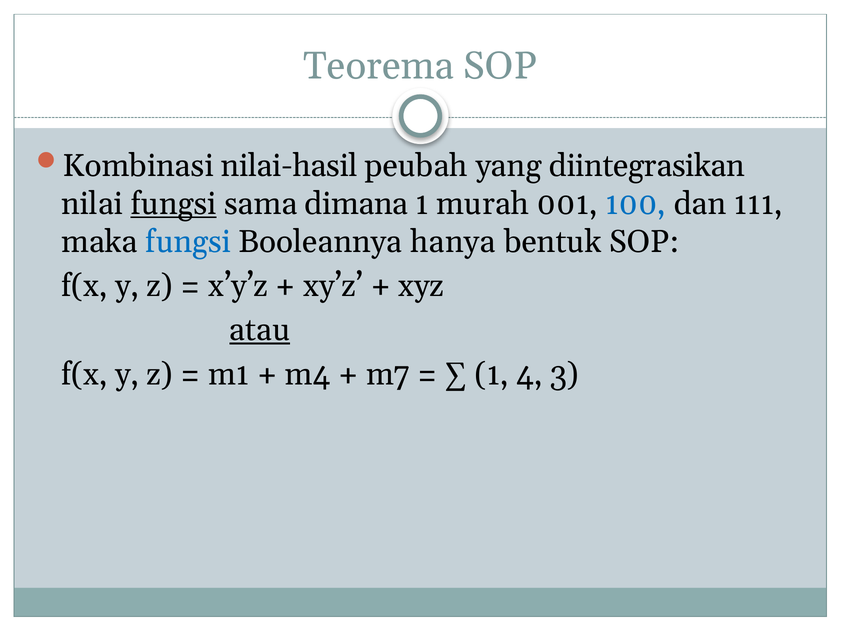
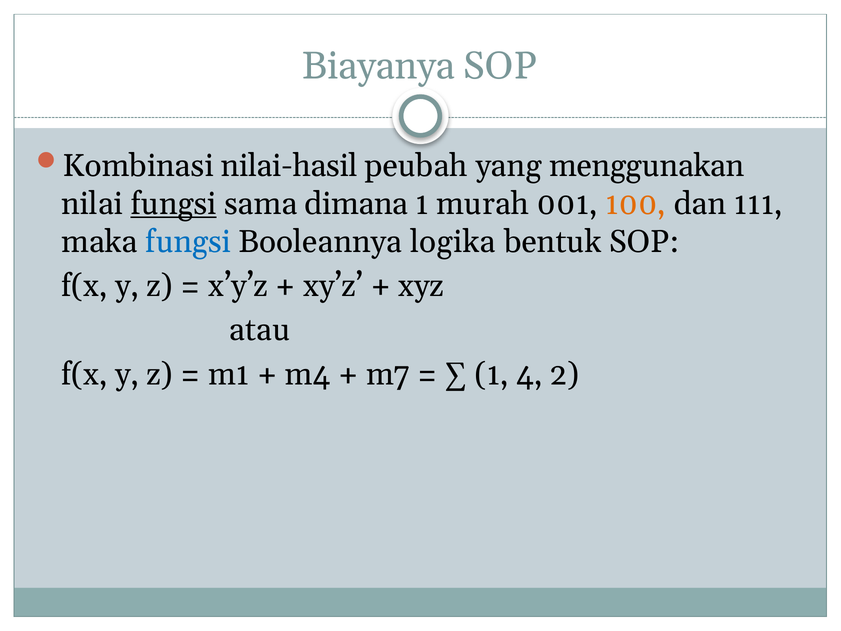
Teorema: Teorema -> Biayanya
diintegrasikan: diintegrasikan -> menggunakan
100 colour: blue -> orange
hanya: hanya -> logika
atau underline: present -> none
3: 3 -> 2
